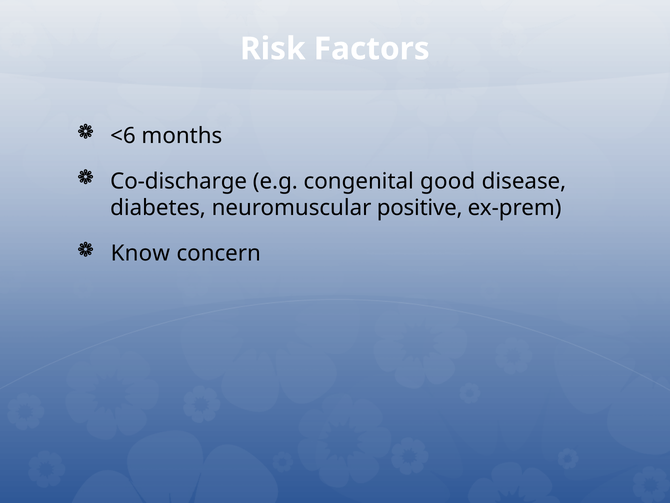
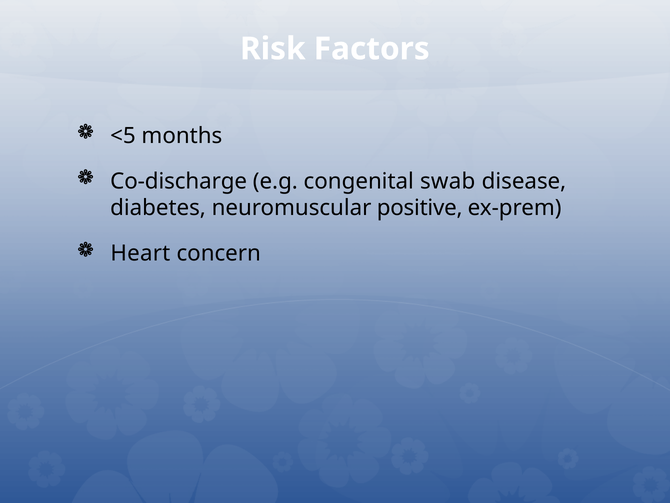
<6: <6 -> <5
good: good -> swab
Know: Know -> Heart
